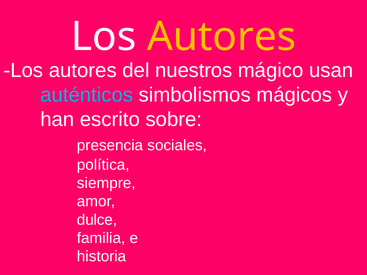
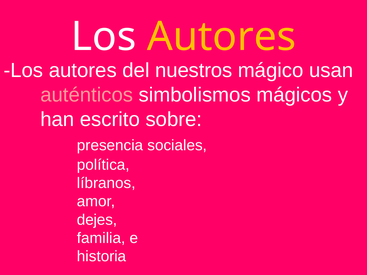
auténticos colour: light blue -> pink
siempre: siempre -> líbranos
dulce: dulce -> dejes
